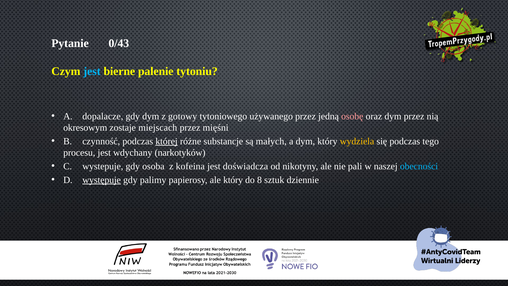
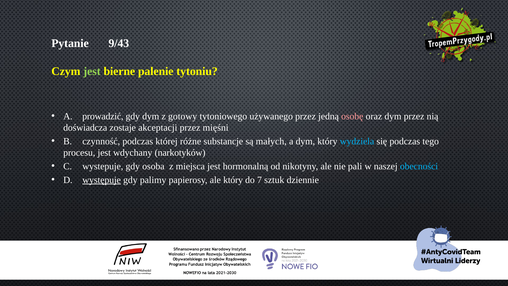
0/43: 0/43 -> 9/43
jest at (92, 71) colour: light blue -> light green
dopalacze: dopalacze -> prowadzić
okresowym: okresowym -> doświadcza
miejscach: miejscach -> akceptacji
której underline: present -> none
wydziela colour: yellow -> light blue
kofeina: kofeina -> miejsca
doświadcza: doświadcza -> hormonalną
8: 8 -> 7
